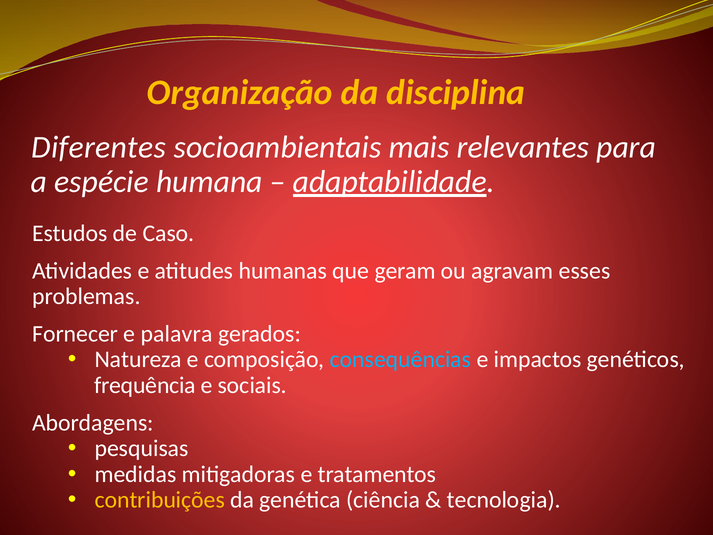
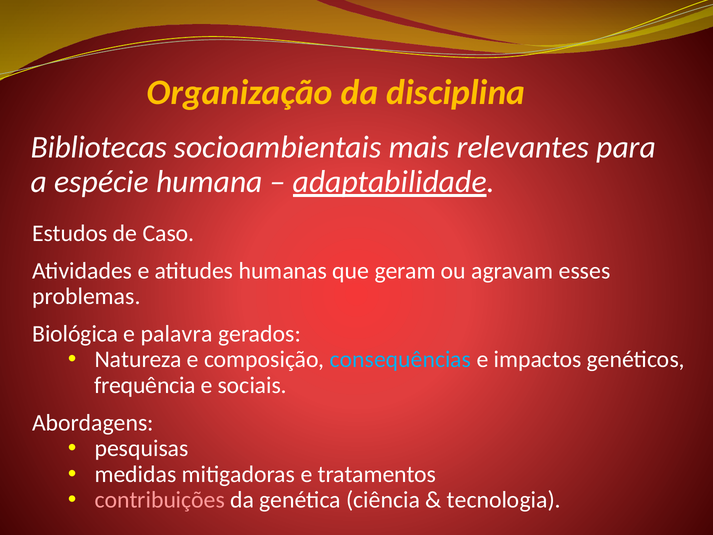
Diferentes: Diferentes -> Bibliotecas
Fornecer: Fornecer -> Biológica
contribuições colour: yellow -> pink
